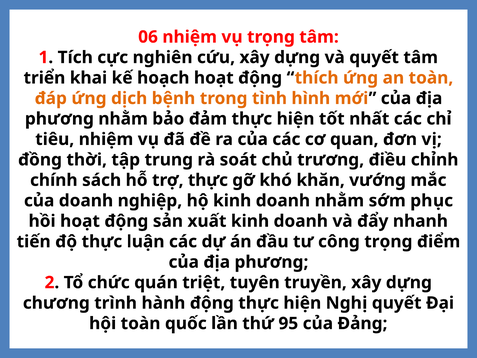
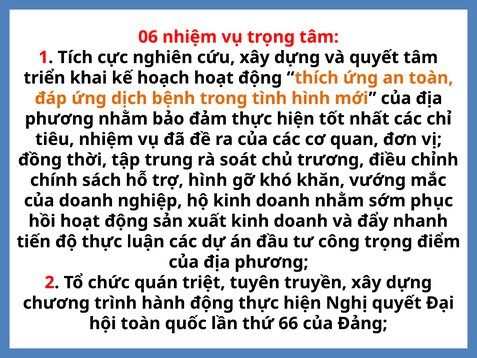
trợ thực: thực -> hình
95: 95 -> 66
